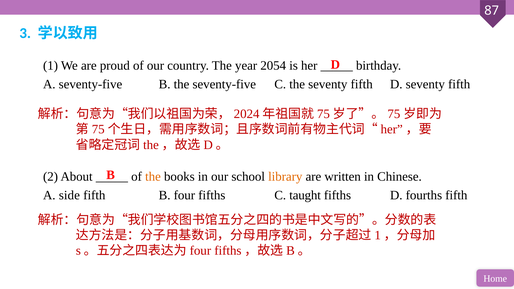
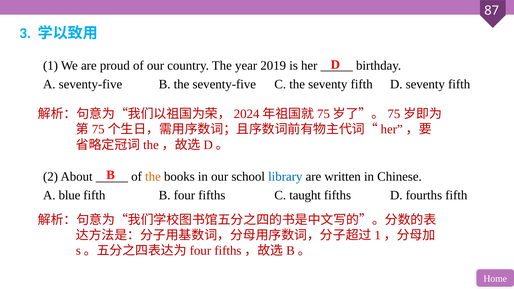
2054: 2054 -> 2019
library colour: orange -> blue
side: side -> blue
